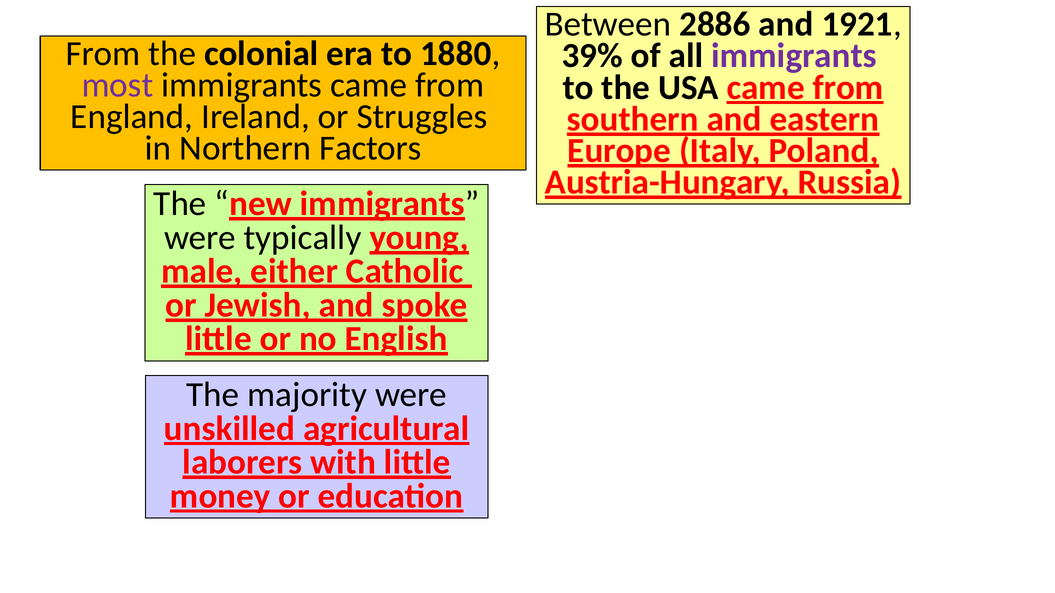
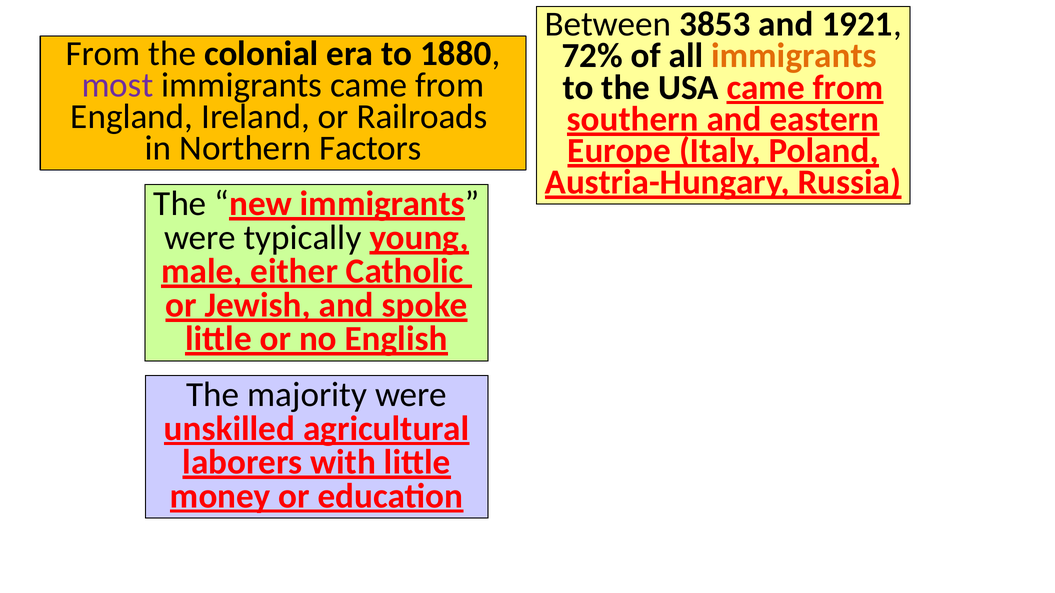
2886: 2886 -> 3853
39%: 39% -> 72%
immigrants at (794, 56) colour: purple -> orange
Struggles: Struggles -> Railroads
